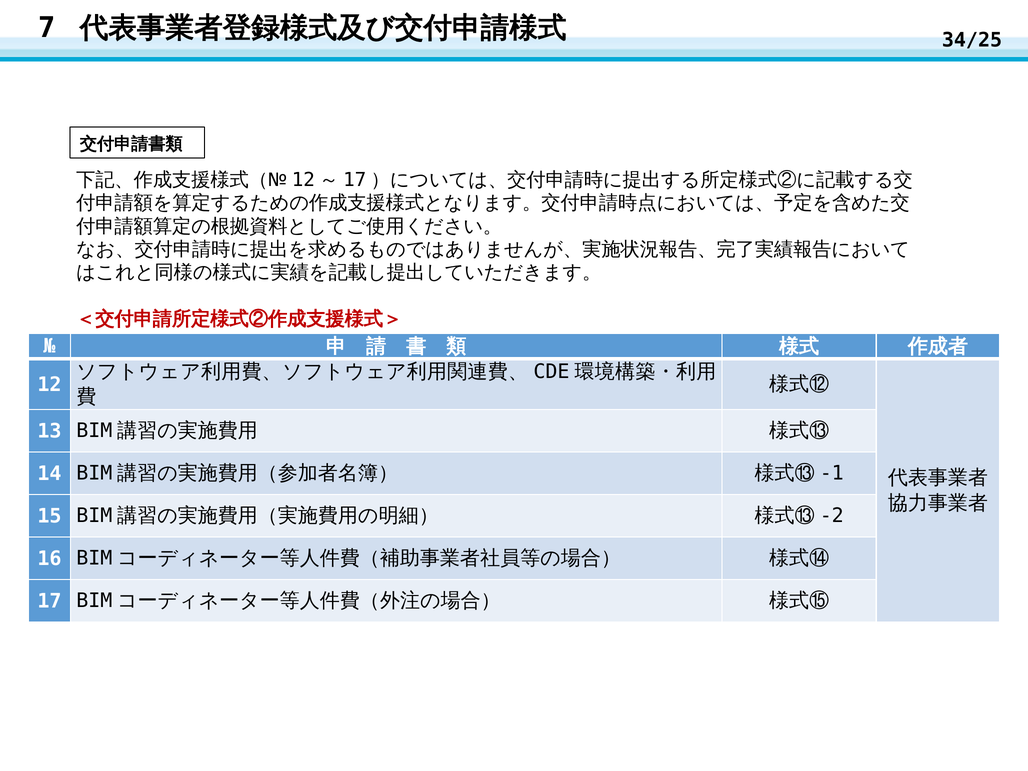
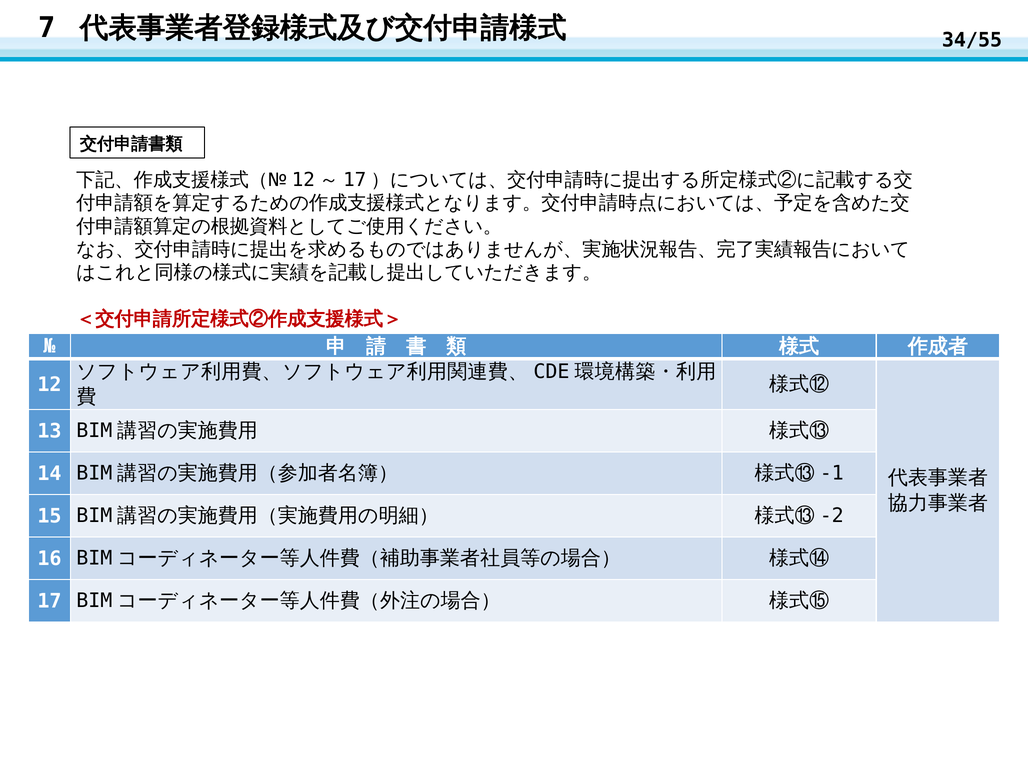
34/25: 34/25 -> 34/55
